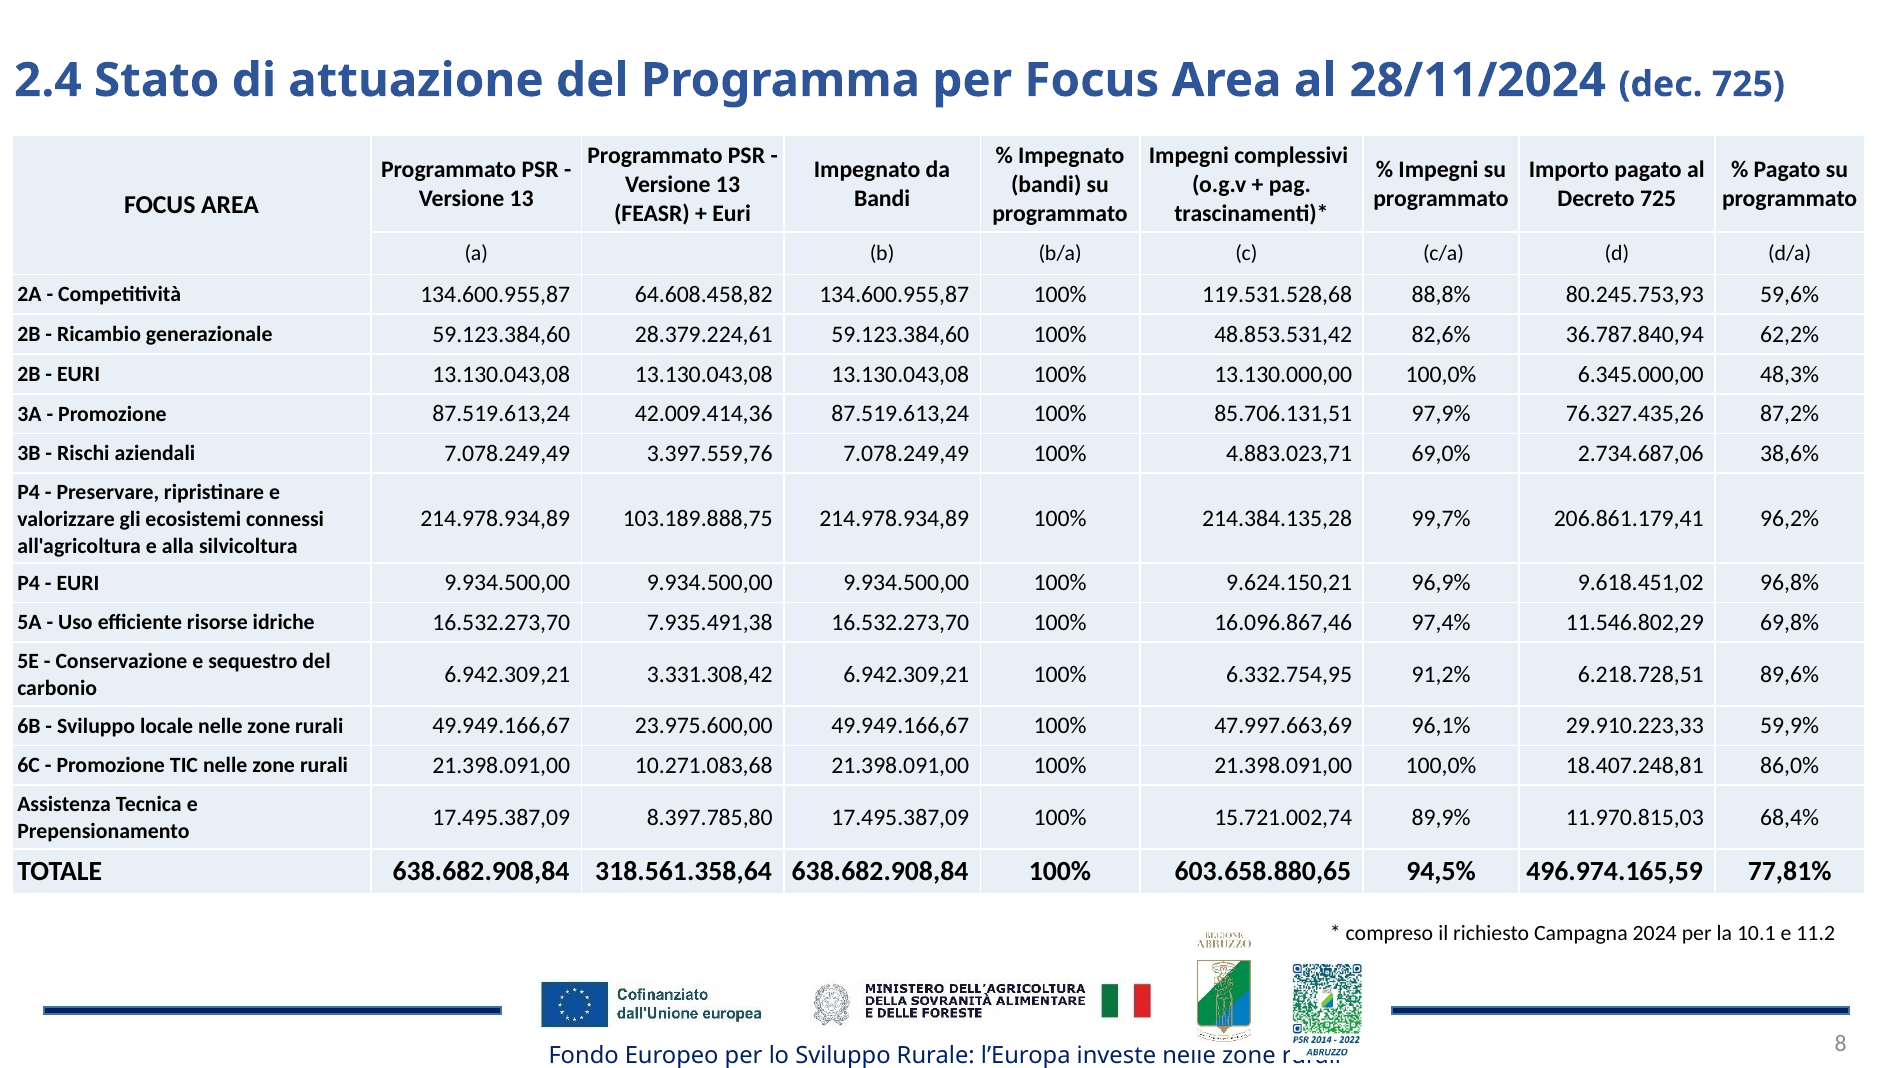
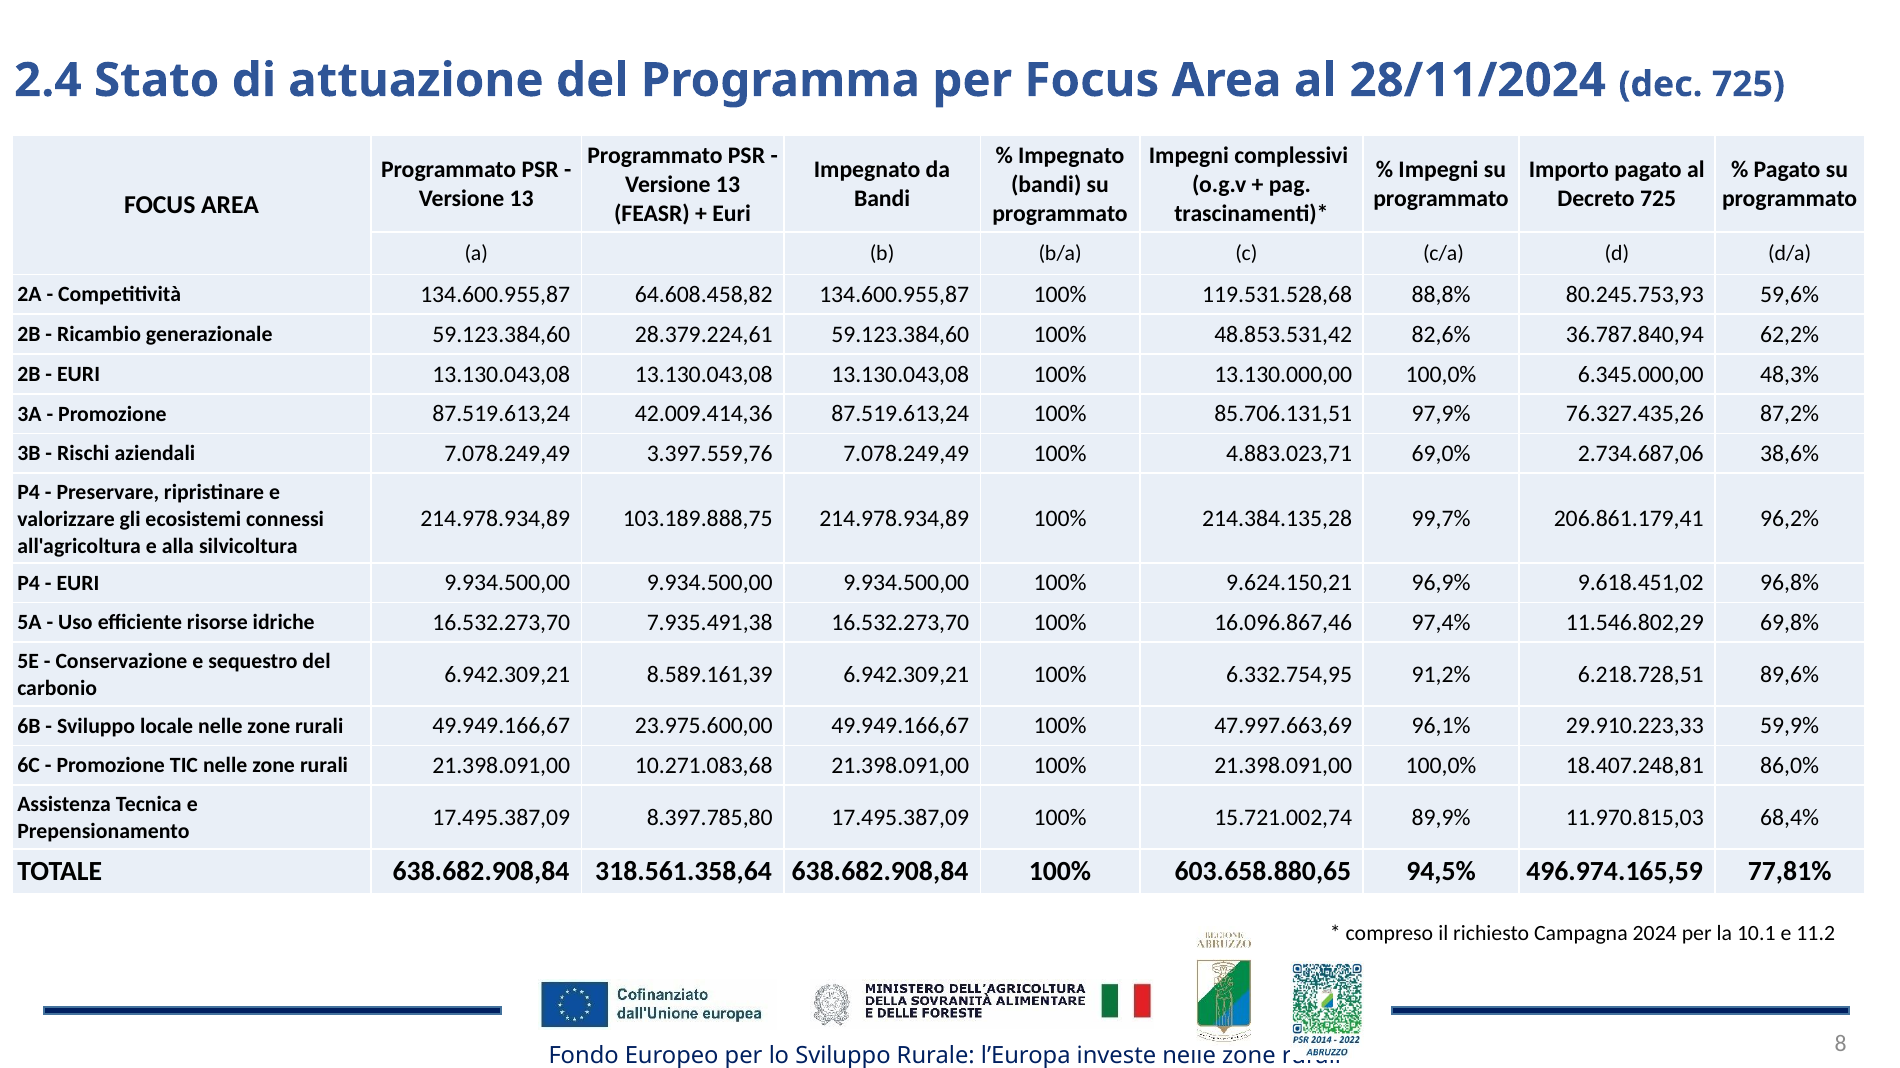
3.331.308,42: 3.331.308,42 -> 8.589.161,39
